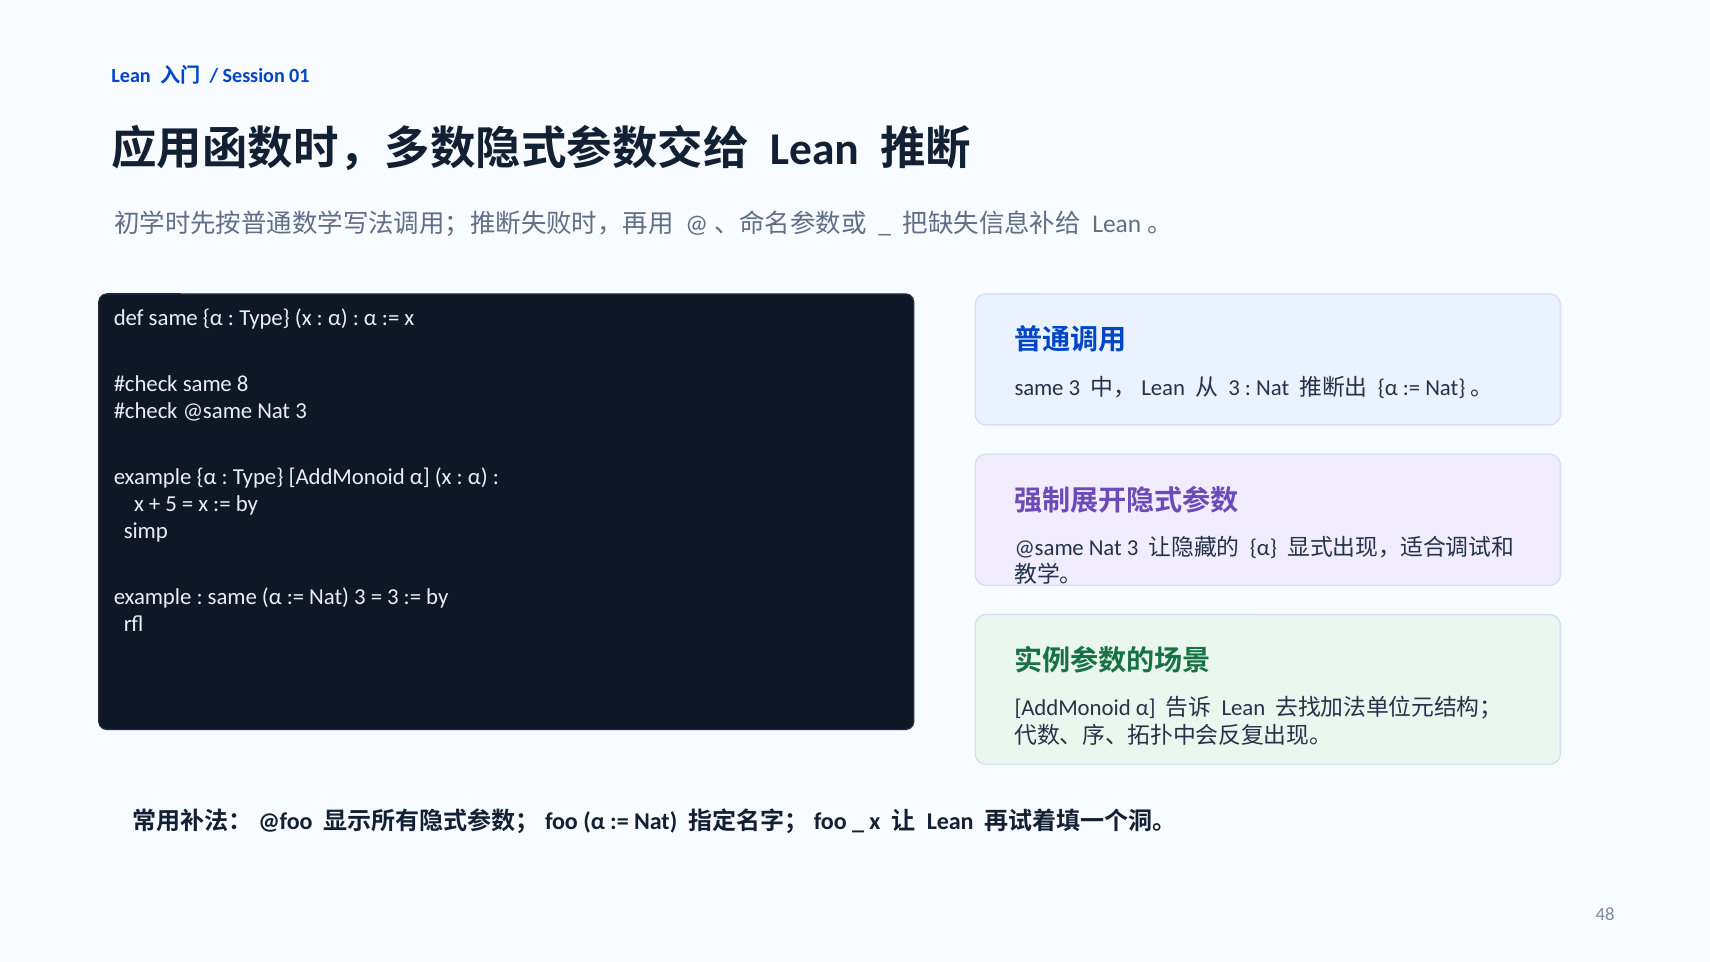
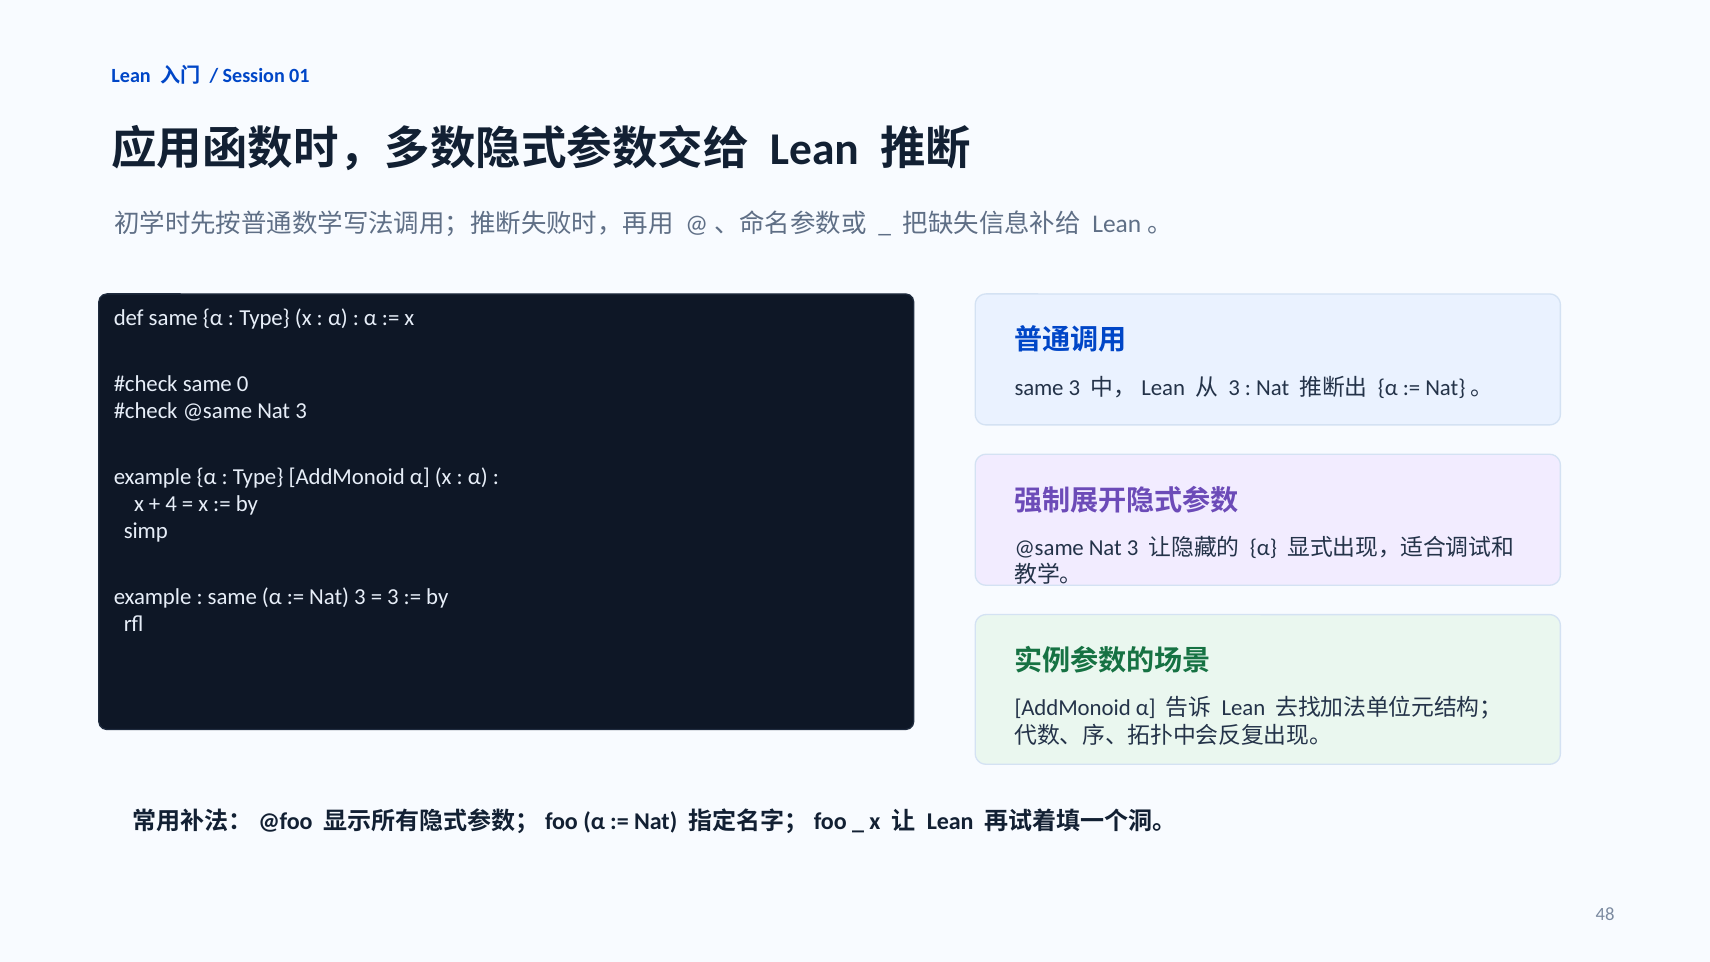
8: 8 -> 0
5: 5 -> 4
